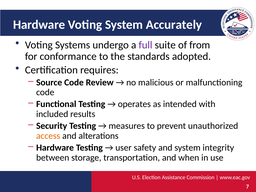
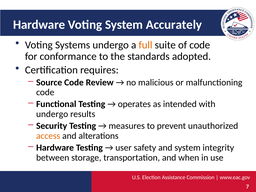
full colour: purple -> orange
of from: from -> code
included at (52, 114): included -> undergo
